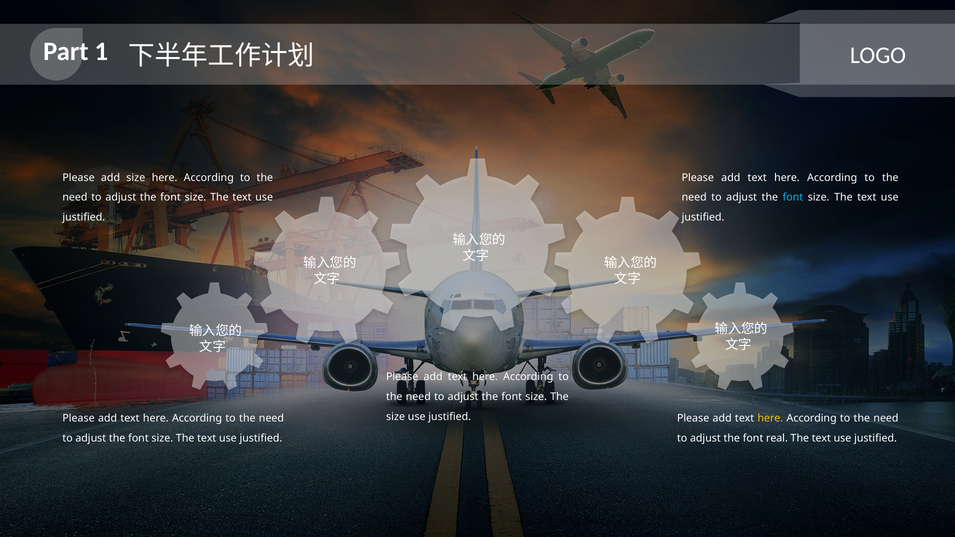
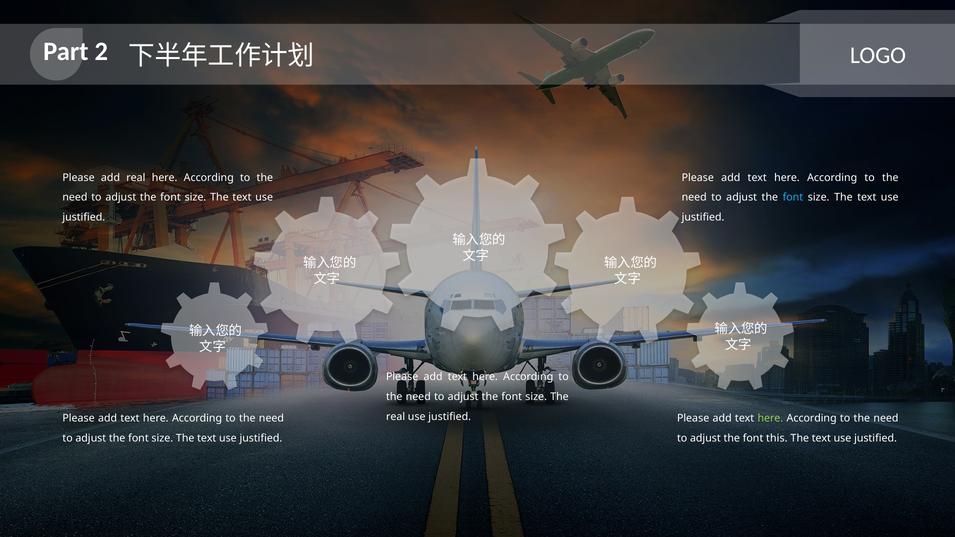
1: 1 -> 2
add size: size -> real
size at (396, 417): size -> real
here at (770, 419) colour: yellow -> light green
real: real -> this
